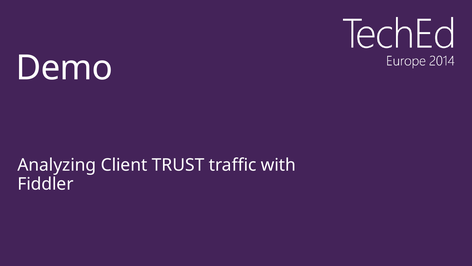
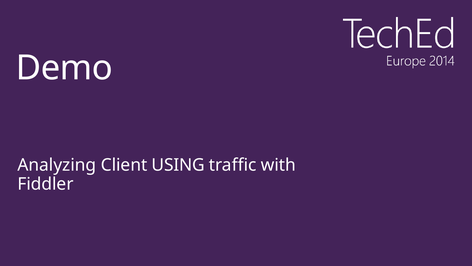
TRUST: TRUST -> USING
